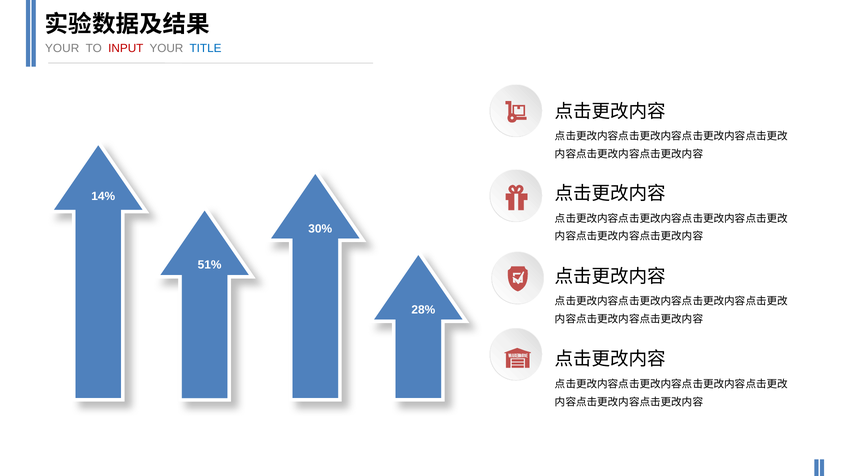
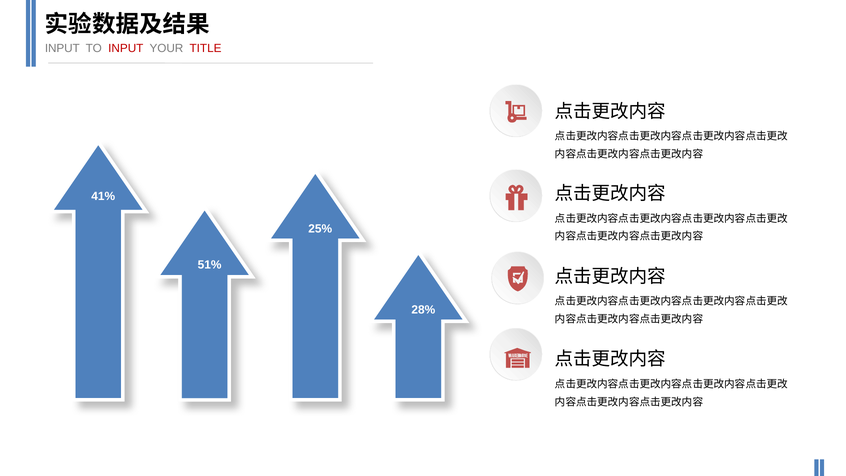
YOUR at (62, 49): YOUR -> INPUT
TITLE colour: blue -> red
14%: 14% -> 41%
30%: 30% -> 25%
